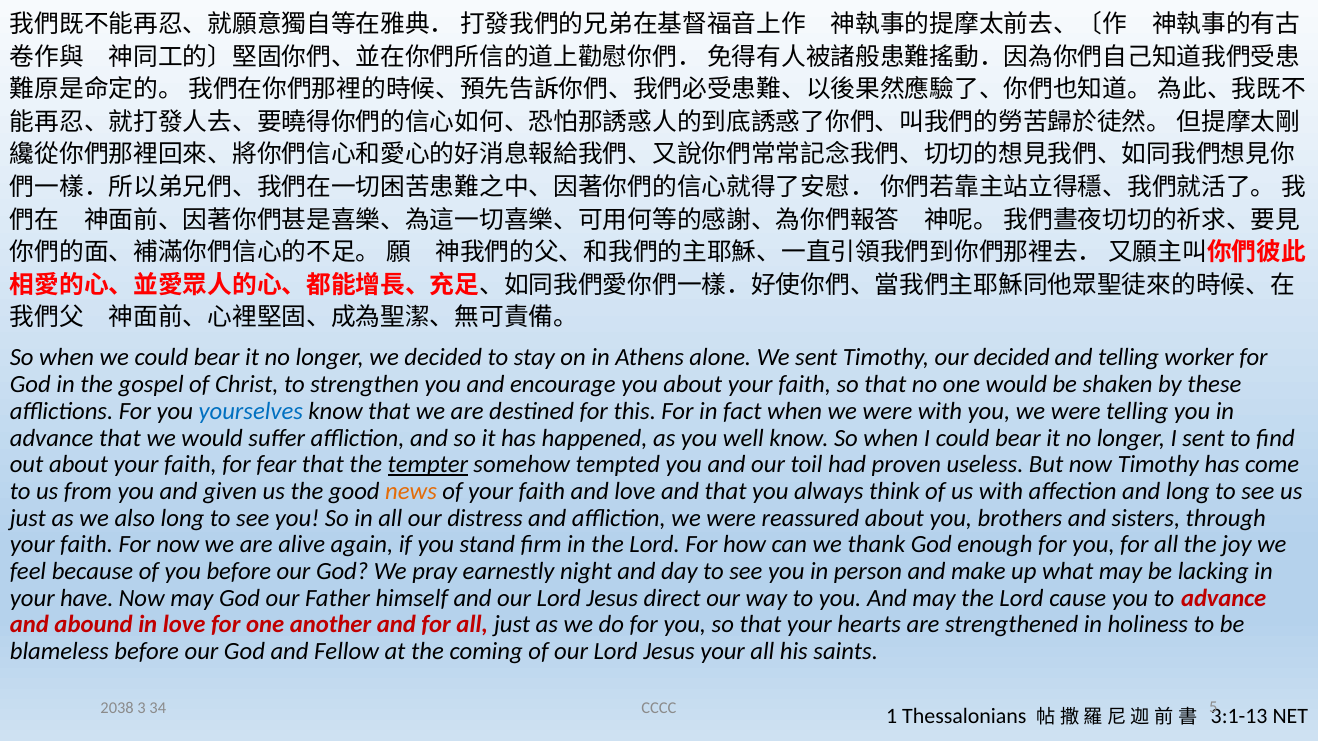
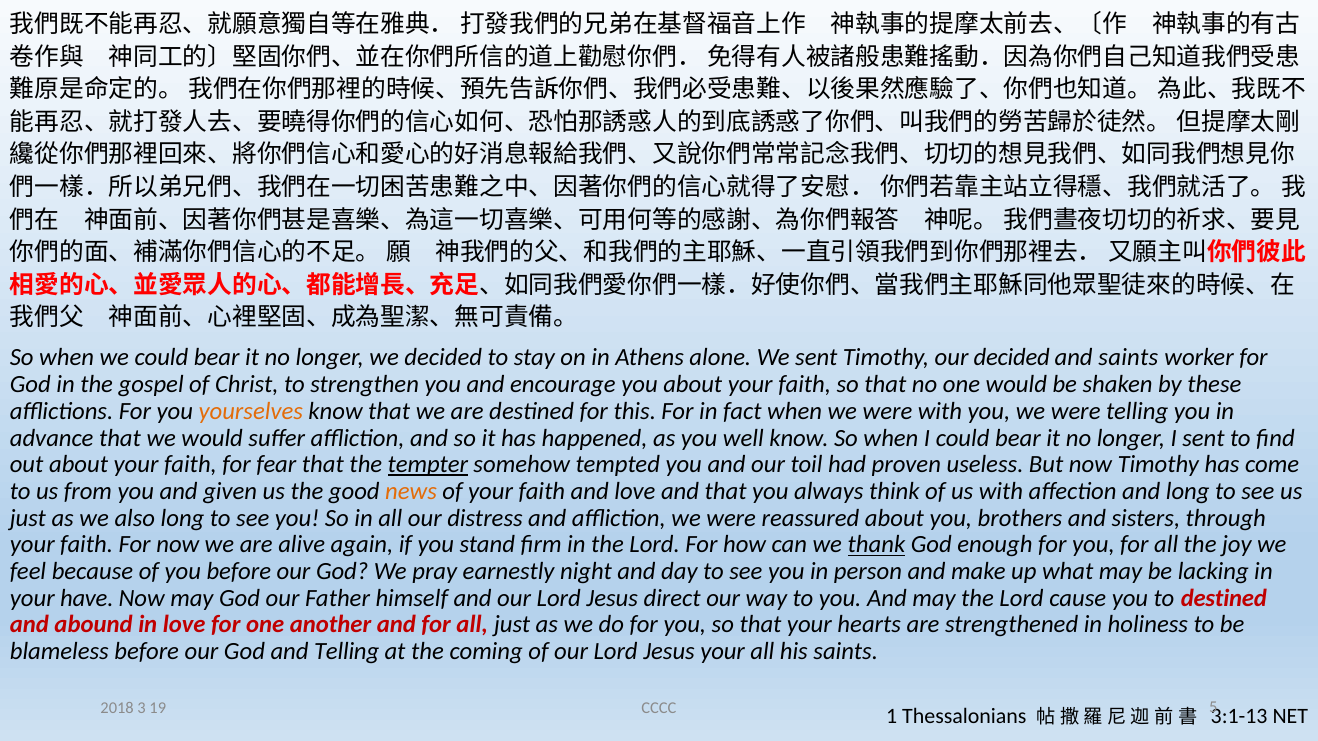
and telling: telling -> saints
yourselves colour: blue -> orange
thank underline: none -> present
to advance: advance -> destined
and Fellow: Fellow -> Telling
2038: 2038 -> 2018
34: 34 -> 19
